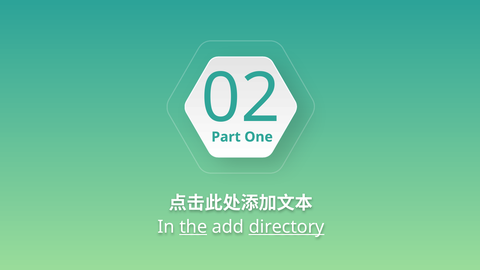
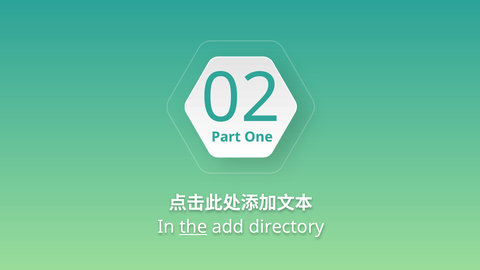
directory underline: present -> none
